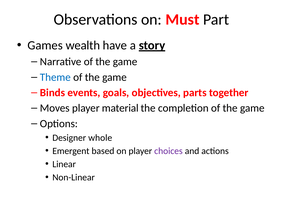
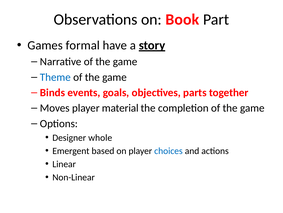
Must: Must -> Book
wealth: wealth -> formal
choices colour: purple -> blue
